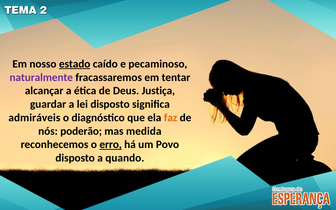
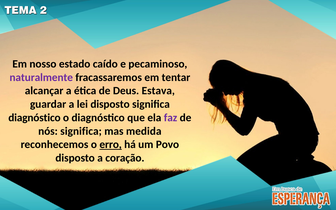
estado underline: present -> none
Justiça: Justiça -> Estava
admiráveis at (34, 118): admiráveis -> diagnóstico
faz colour: orange -> purple
nós poderão: poderão -> significa
quando: quando -> coração
